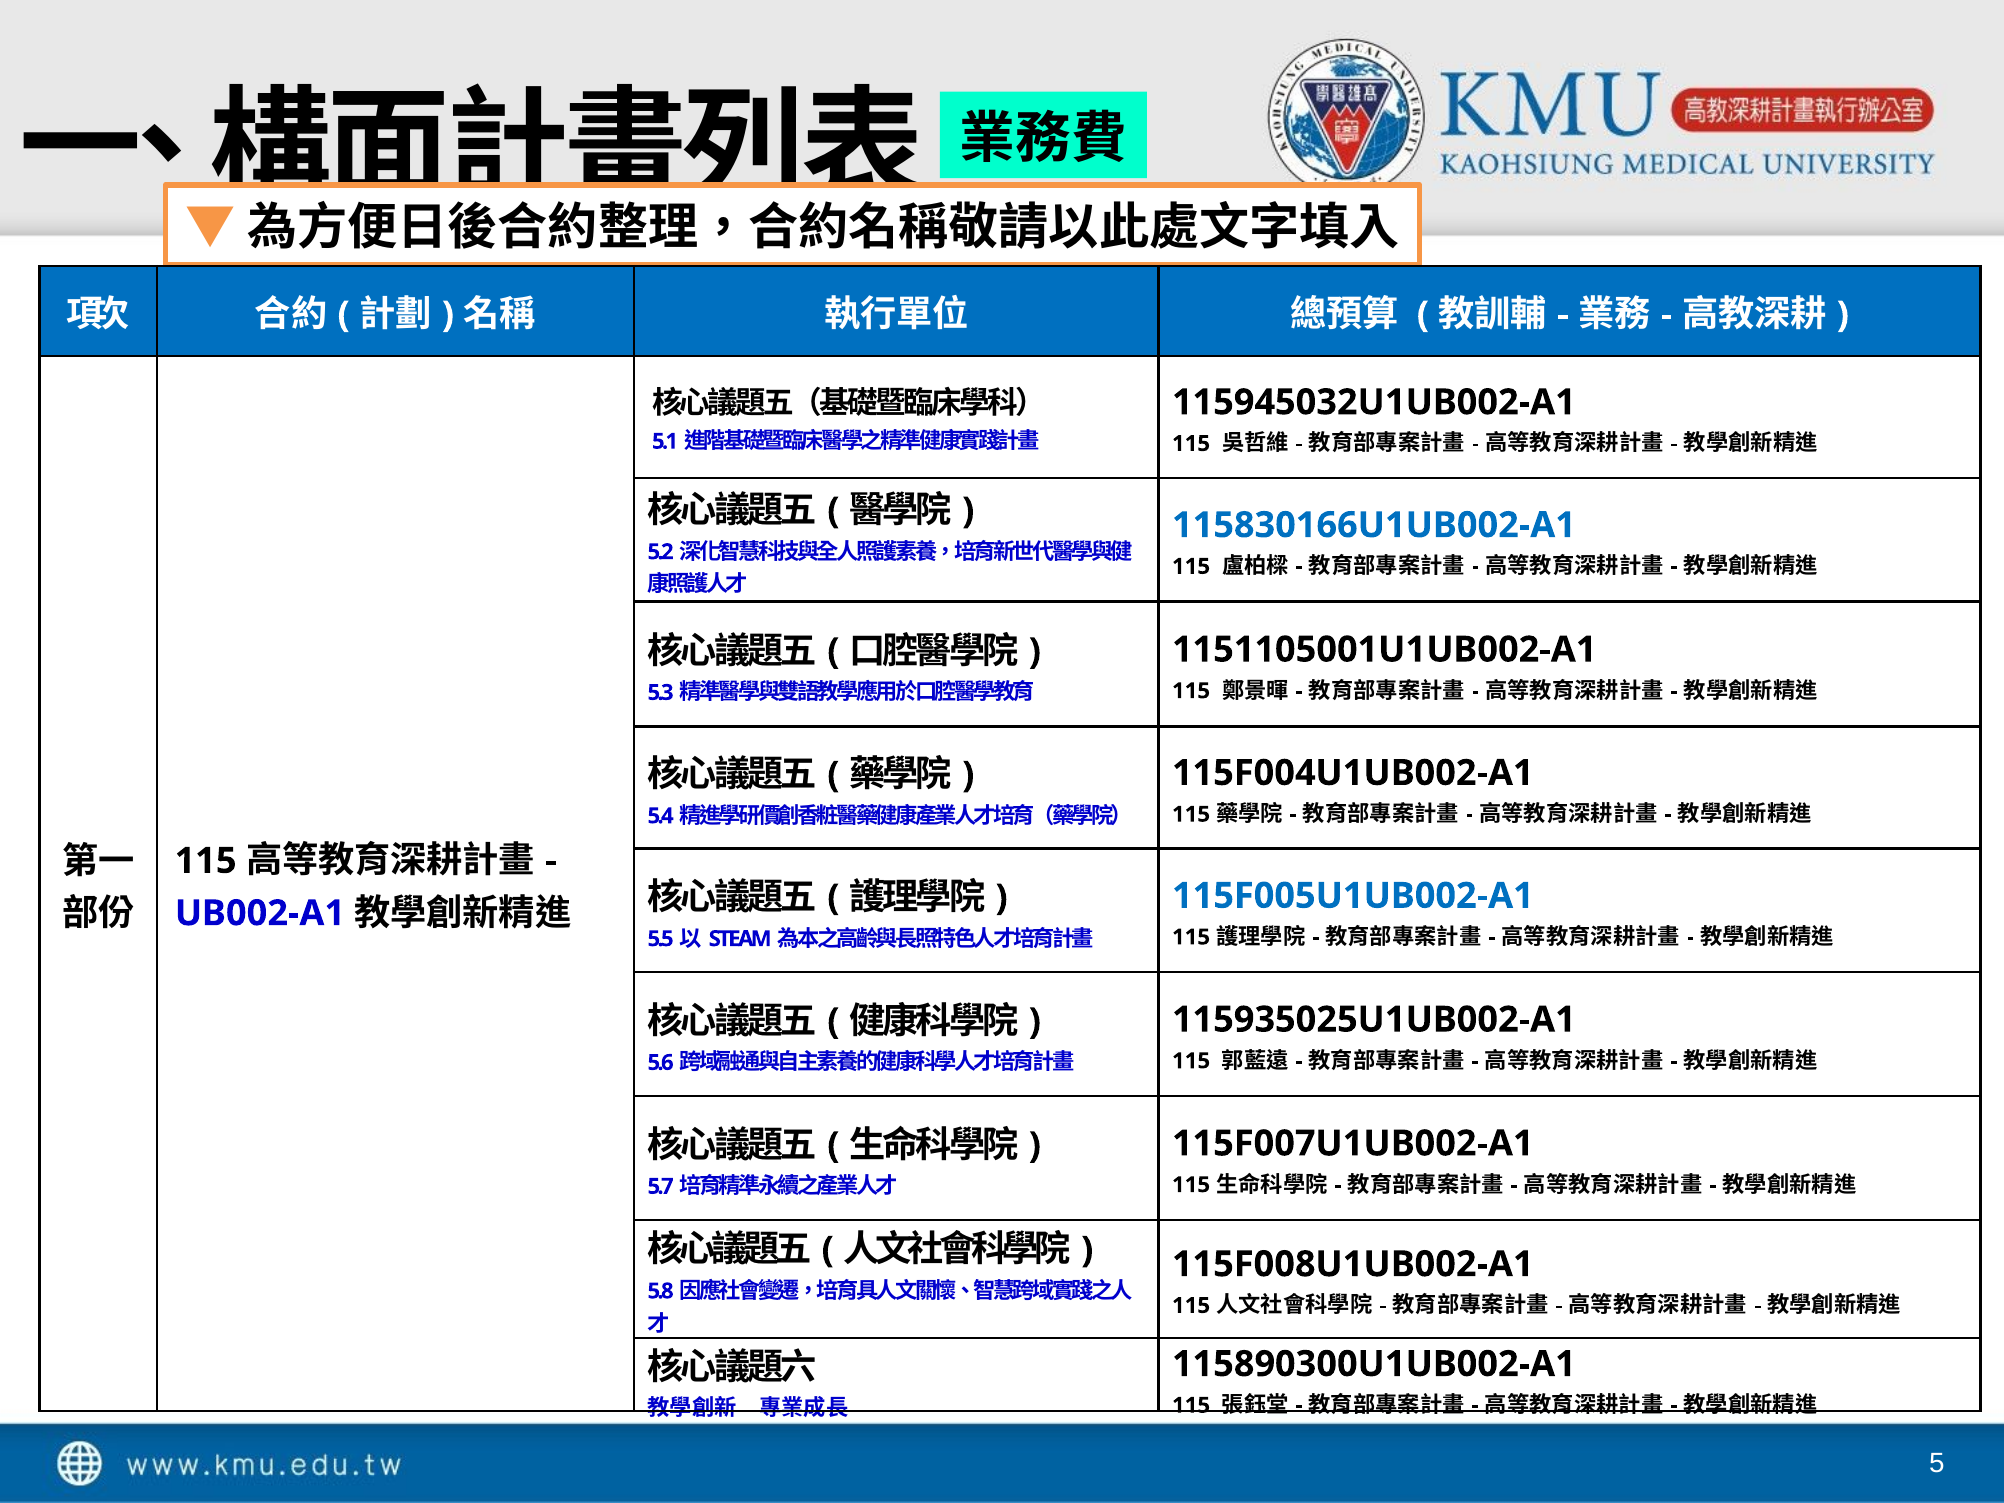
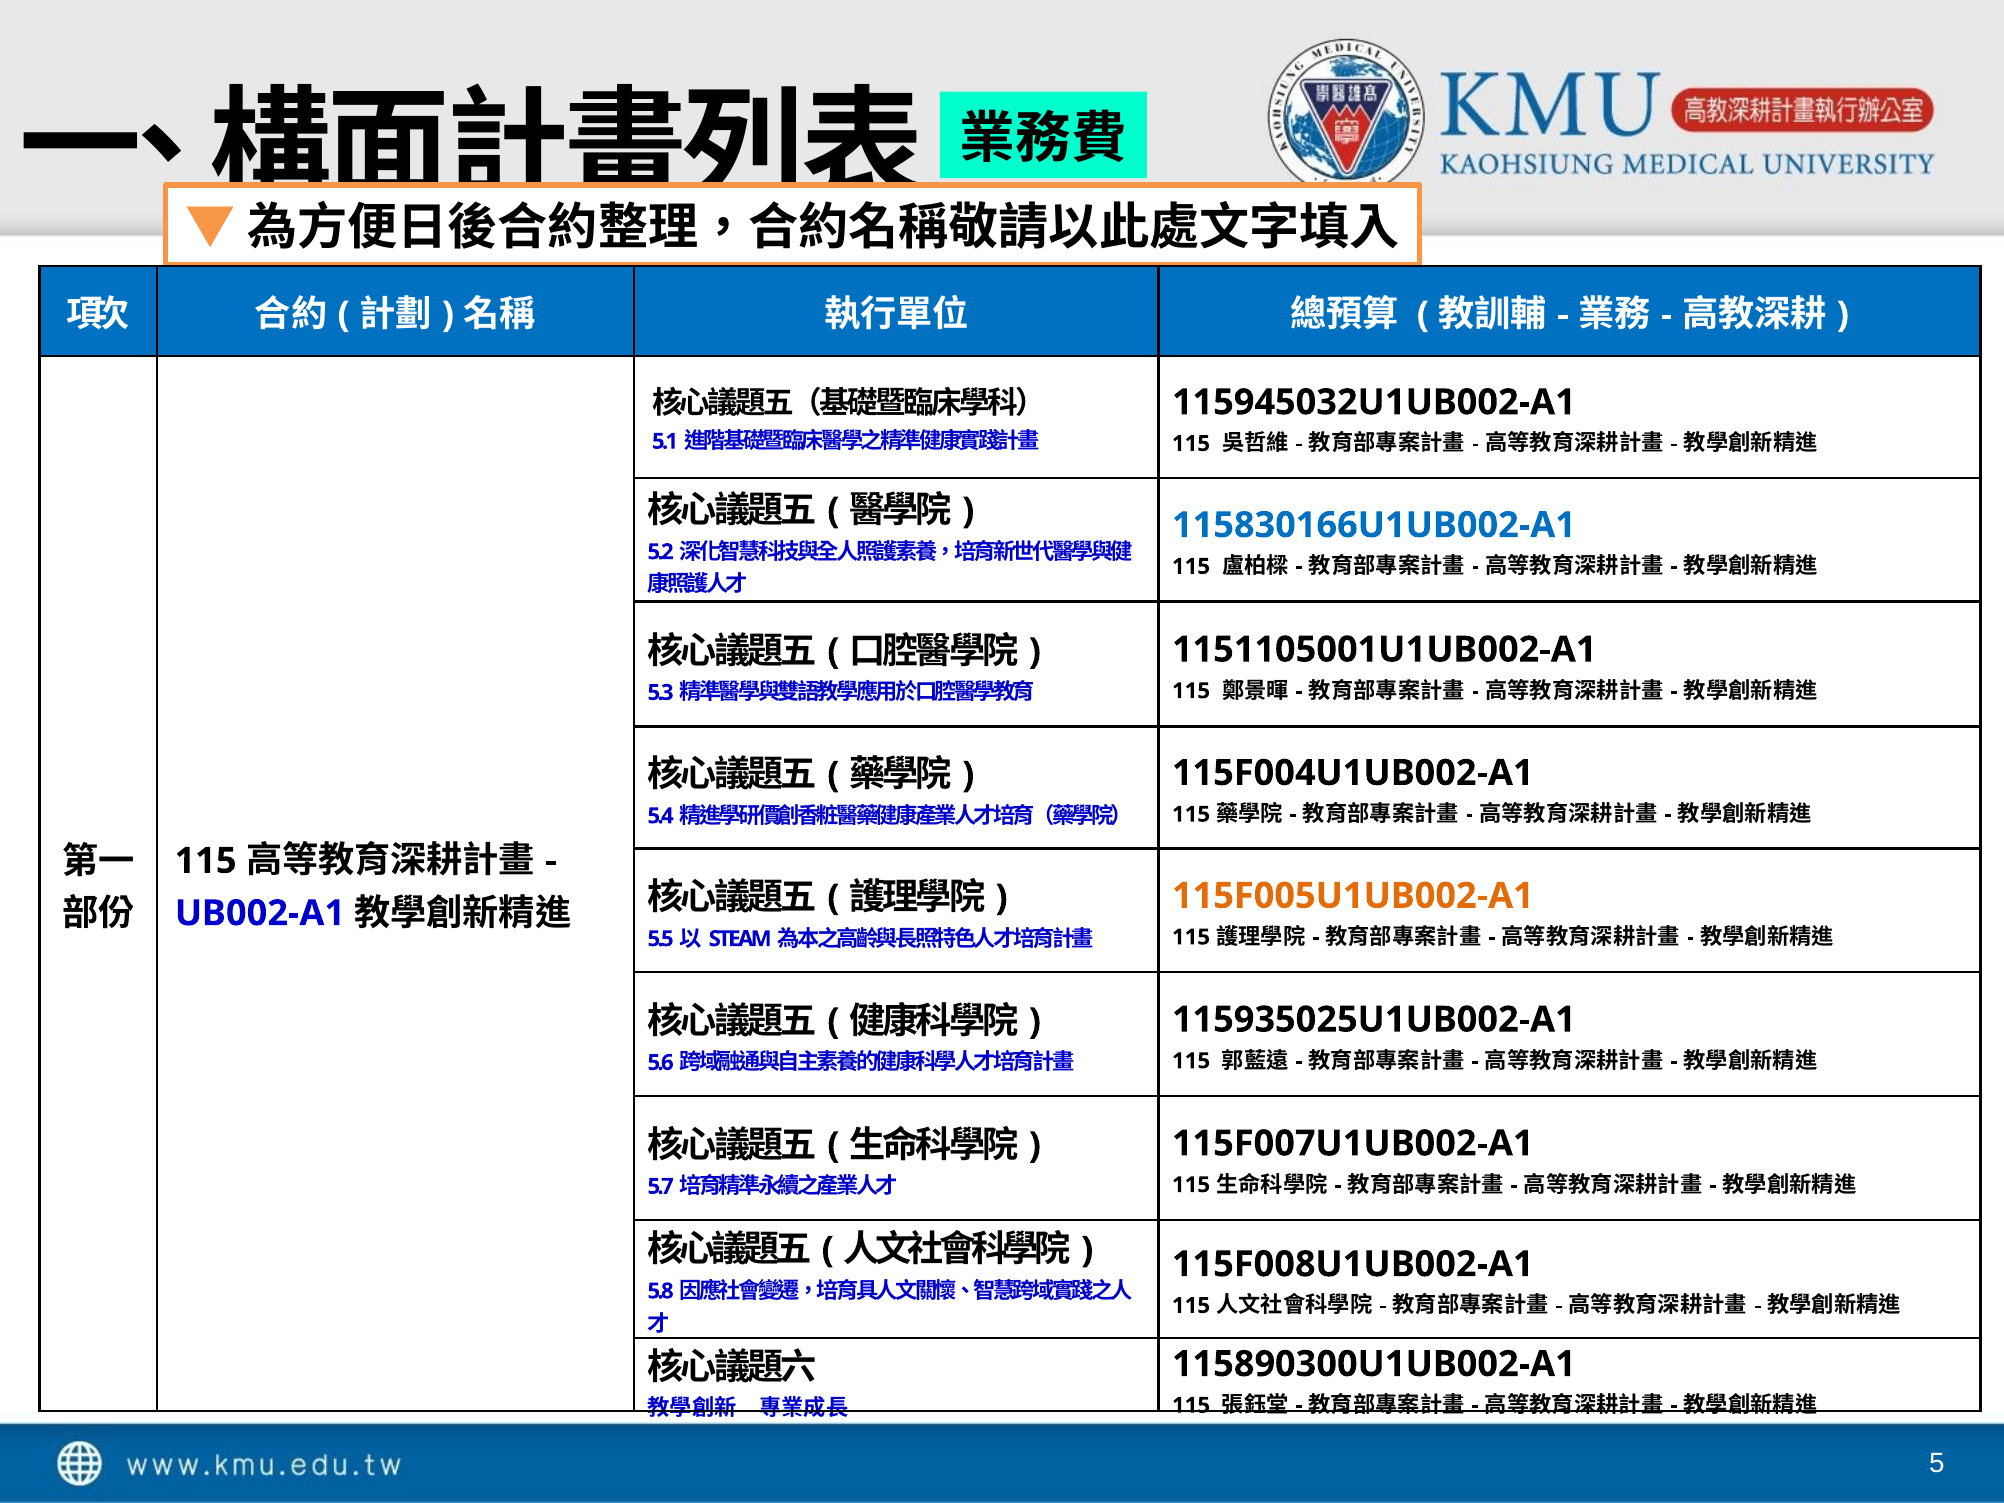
115F005U1UB002-A1 colour: blue -> orange
